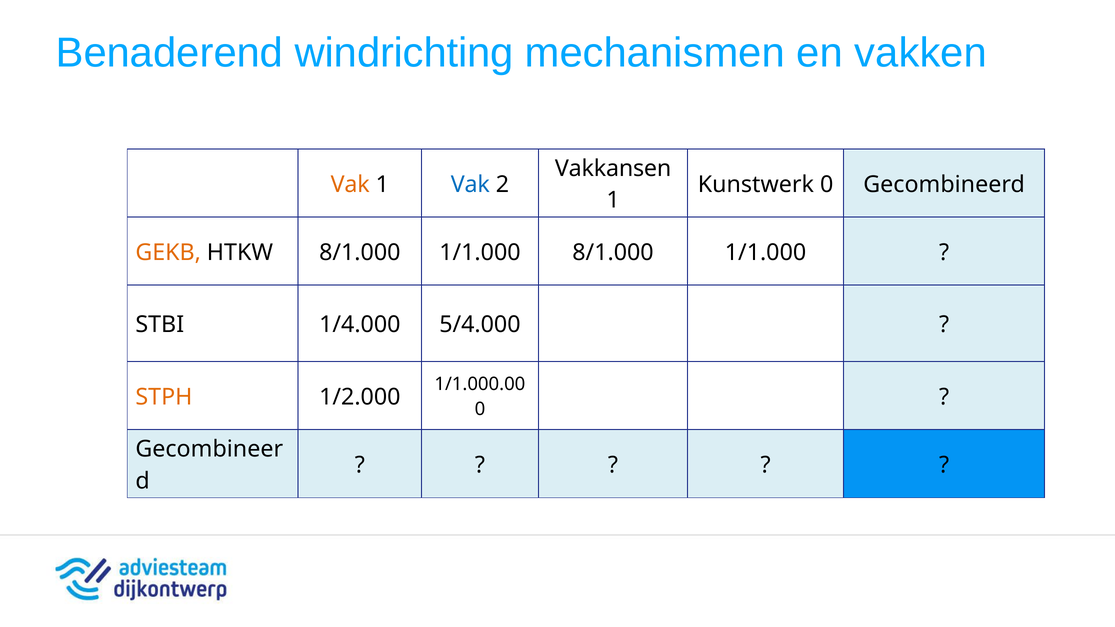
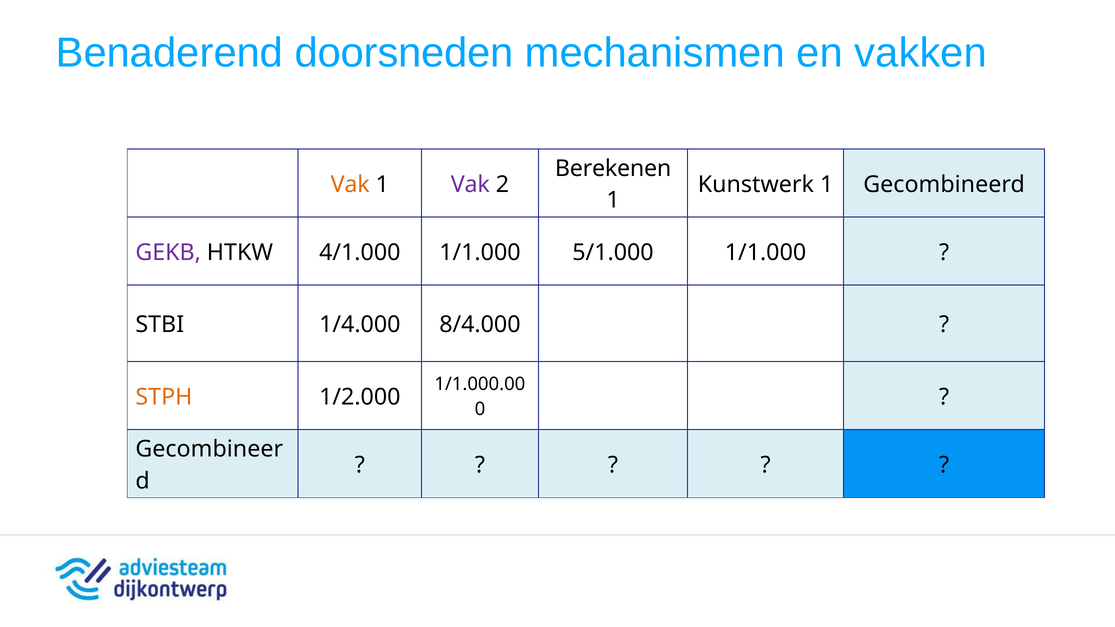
windrichting: windrichting -> doorsneden
Vakkansen: Vakkansen -> Berekenen
Vak at (470, 184) colour: blue -> purple
Kunstwerk 0: 0 -> 1
GEKB colour: orange -> purple
HTKW 8/1.000: 8/1.000 -> 4/1.000
1/1.000 8/1.000: 8/1.000 -> 5/1.000
5/4.000: 5/4.000 -> 8/4.000
